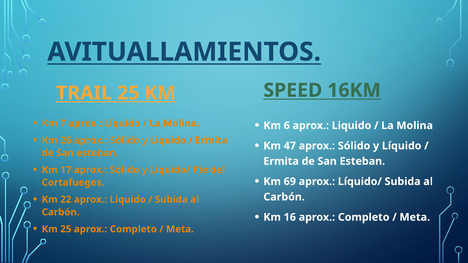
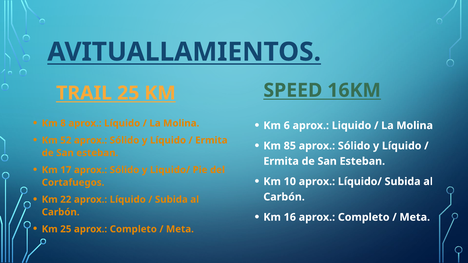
7: 7 -> 8
26: 26 -> 52
47: 47 -> 85
69: 69 -> 10
